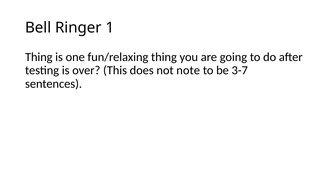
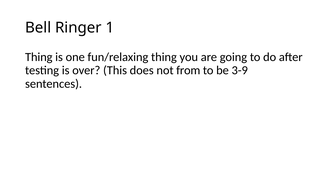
note: note -> from
3-7: 3-7 -> 3-9
